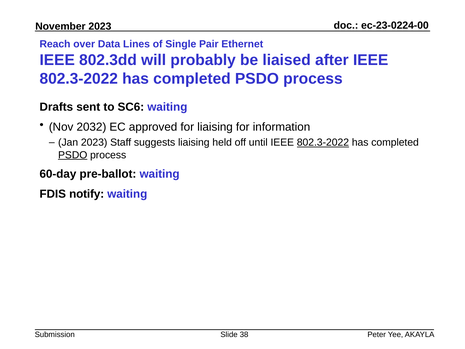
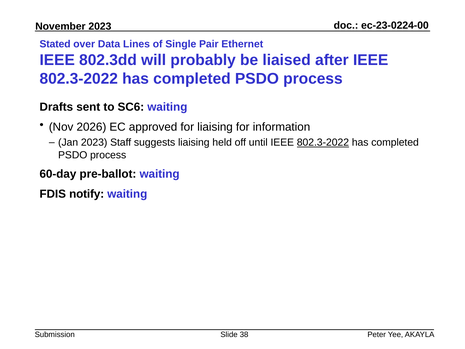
Reach: Reach -> Stated
2032: 2032 -> 2026
PSDO at (73, 155) underline: present -> none
